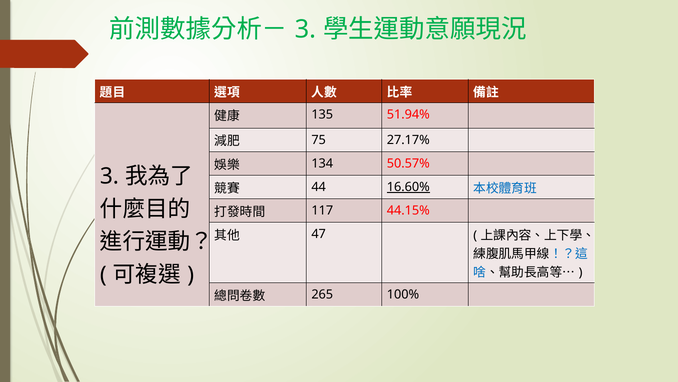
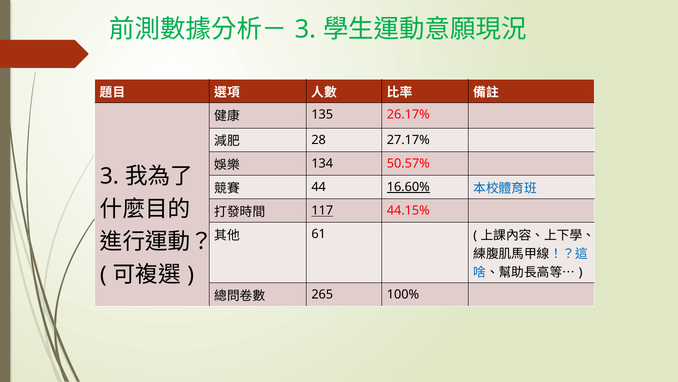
51.94%: 51.94% -> 26.17%
75: 75 -> 28
117 underline: none -> present
47: 47 -> 61
